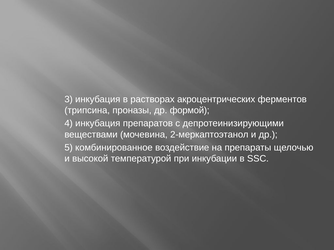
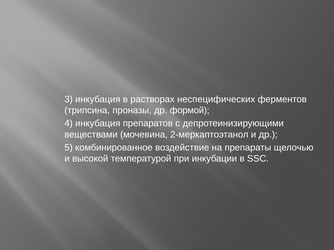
акроцентрических: акроцентрических -> неспецифических
